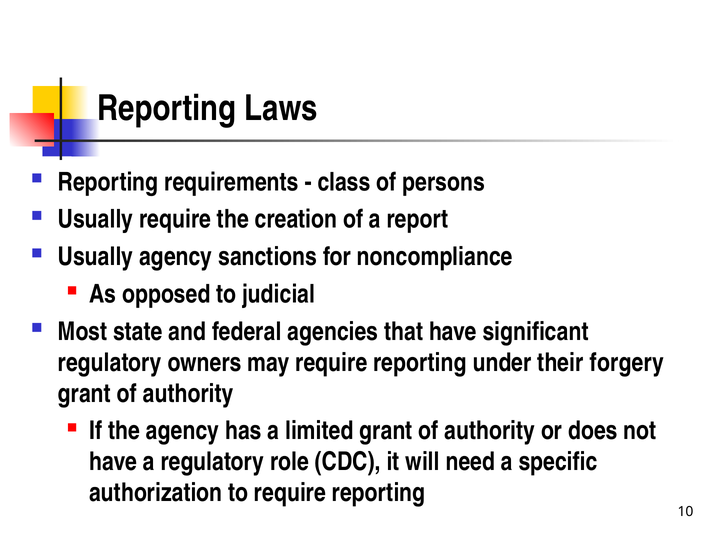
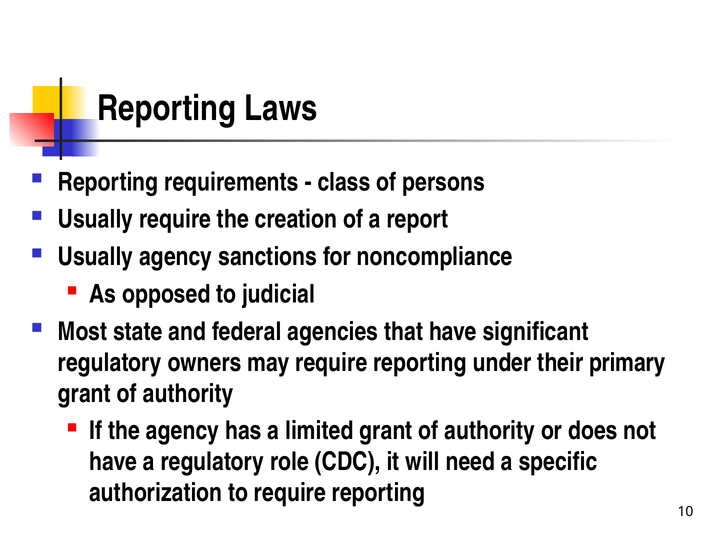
forgery: forgery -> primary
